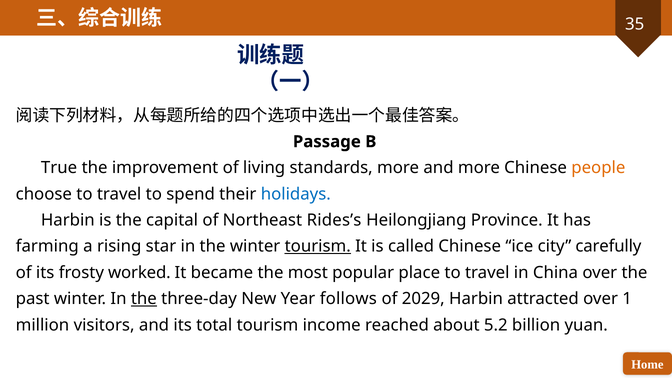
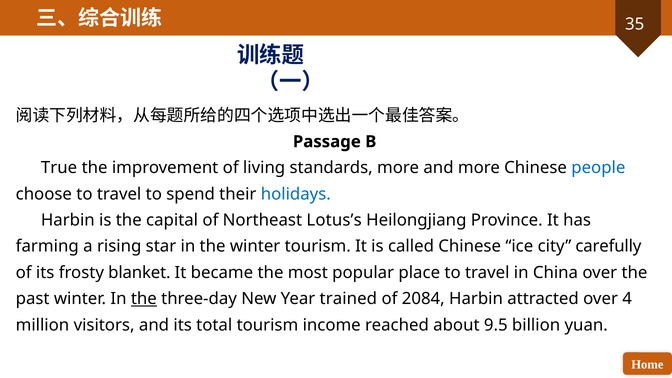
people colour: orange -> blue
Rides’s: Rides’s -> Lotus’s
tourism at (318, 246) underline: present -> none
worked: worked -> blanket
follows: follows -> trained
2029: 2029 -> 2084
1: 1 -> 4
5.2: 5.2 -> 9.5
